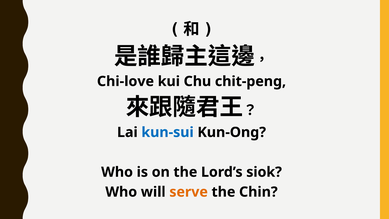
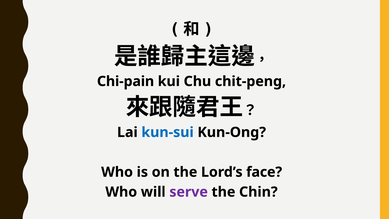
Chi-love: Chi-love -> Chi-pain
siok: siok -> face
serve colour: orange -> purple
